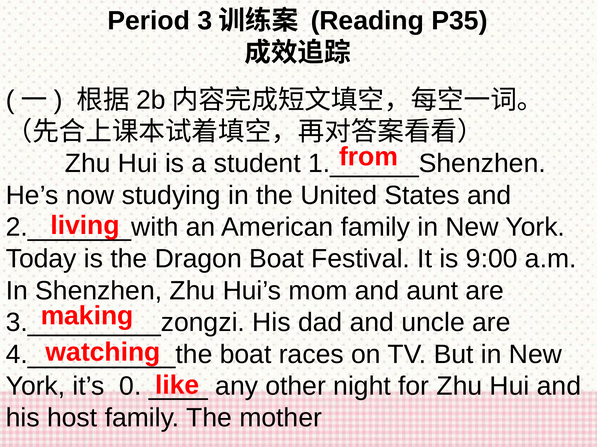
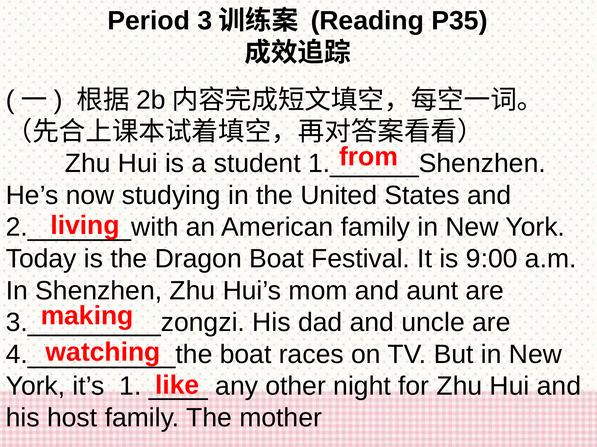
0: 0 -> 1
